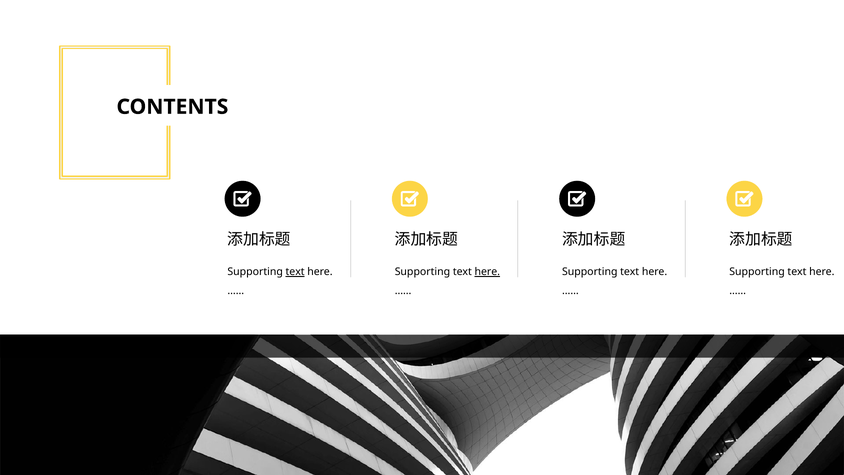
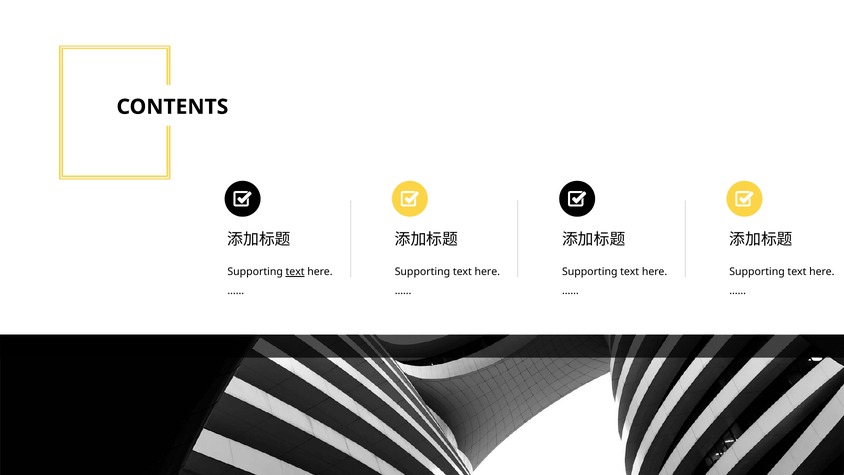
here at (487, 272) underline: present -> none
